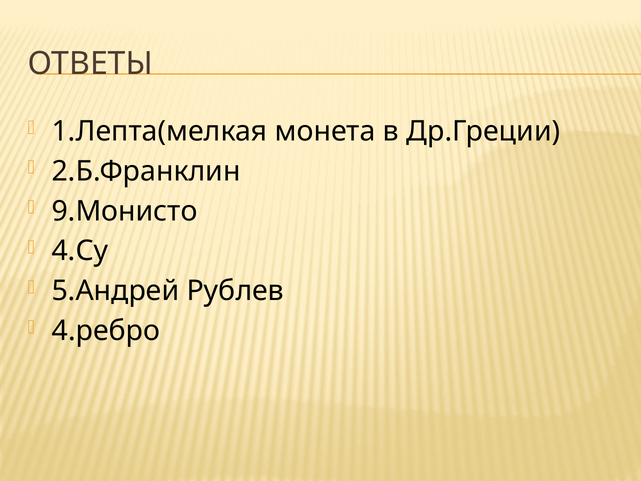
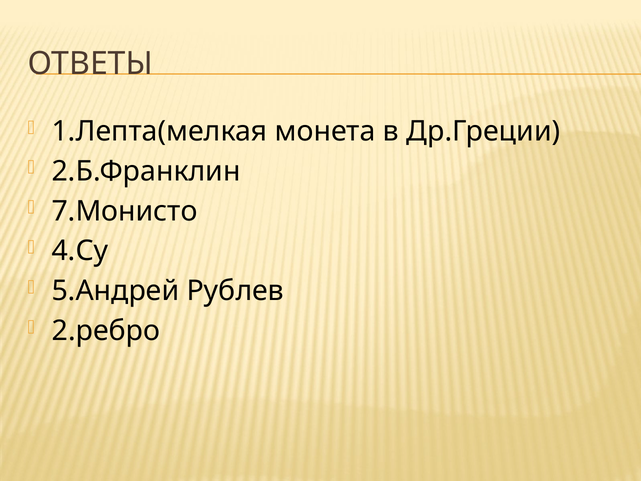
9.Монисто: 9.Монисто -> 7.Монисто
4.ребро: 4.ребро -> 2.ребро
